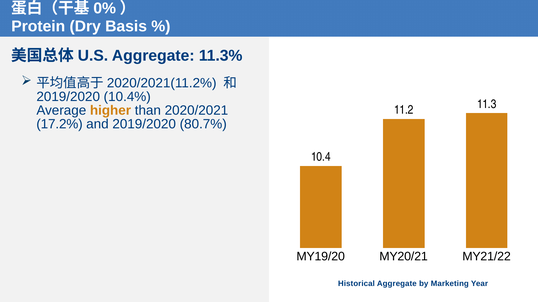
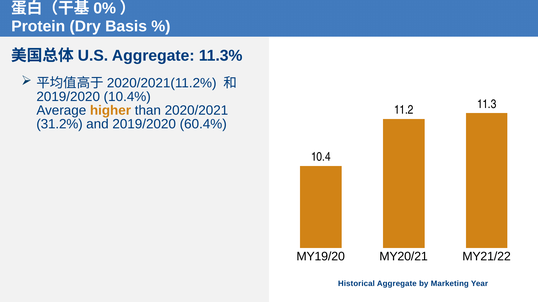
17.2%: 17.2% -> 31.2%
80.7%: 80.7% -> 60.4%
